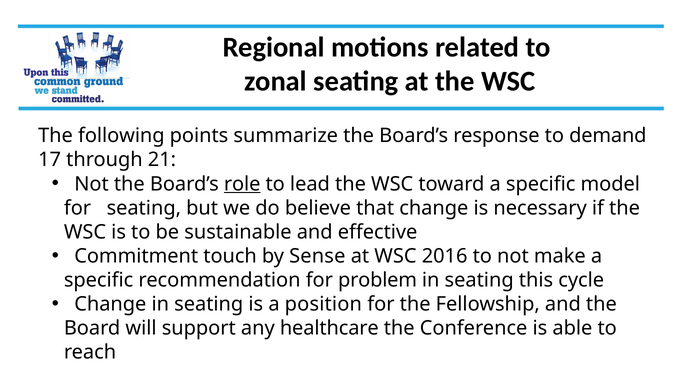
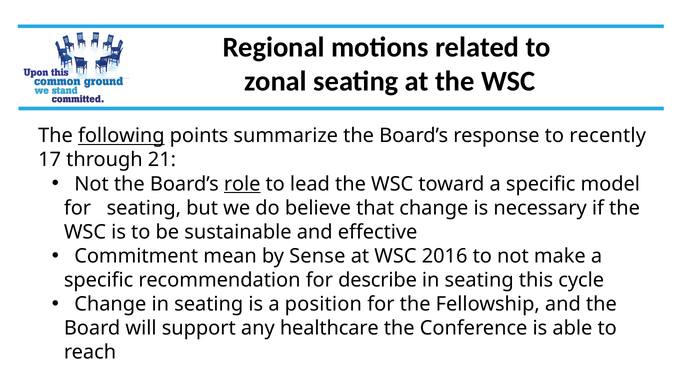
following underline: none -> present
demand: demand -> recently
touch: touch -> mean
problem: problem -> describe
